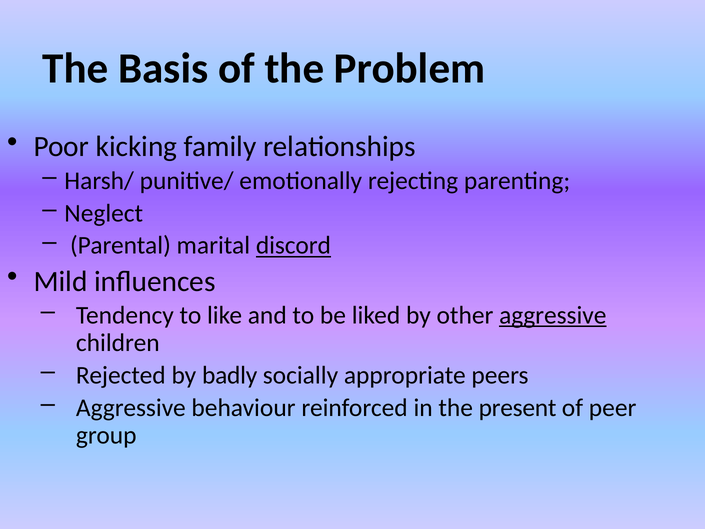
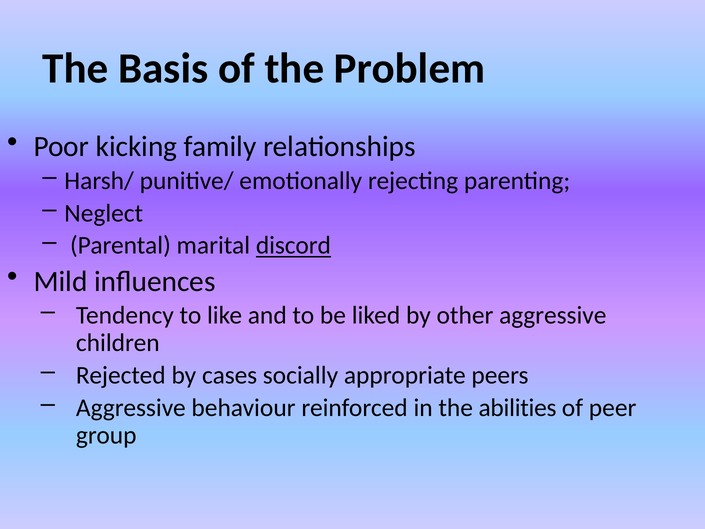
aggressive at (553, 315) underline: present -> none
badly: badly -> cases
present: present -> abilities
